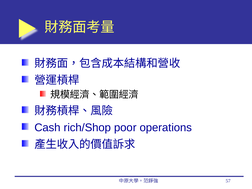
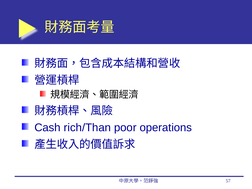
rich/Shop: rich/Shop -> rich/Than
